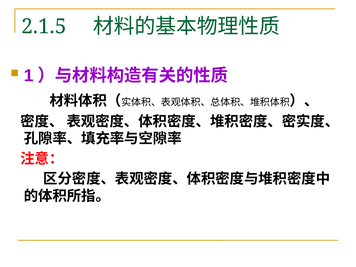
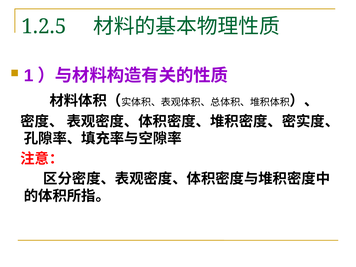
2.1.5: 2.1.5 -> 1.2.5
